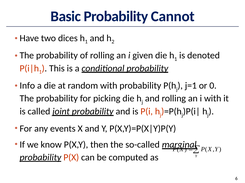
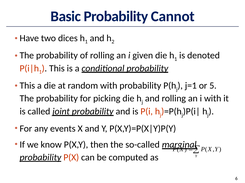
Info at (27, 86): Info -> This
0: 0 -> 5
